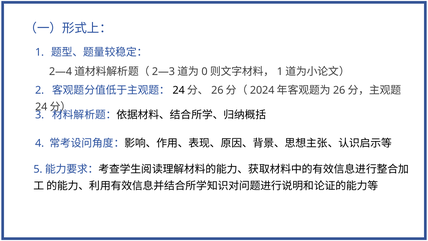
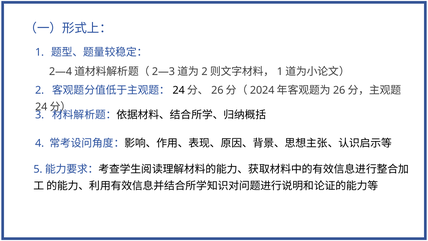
0 at (204, 71): 0 -> 2
